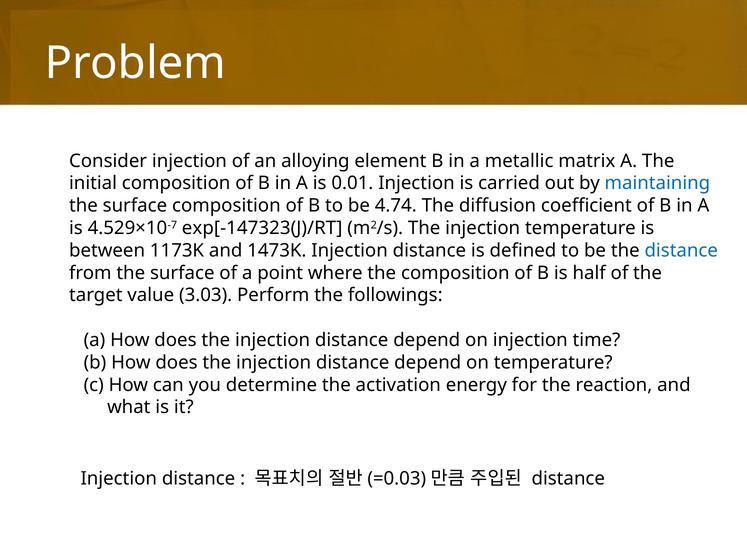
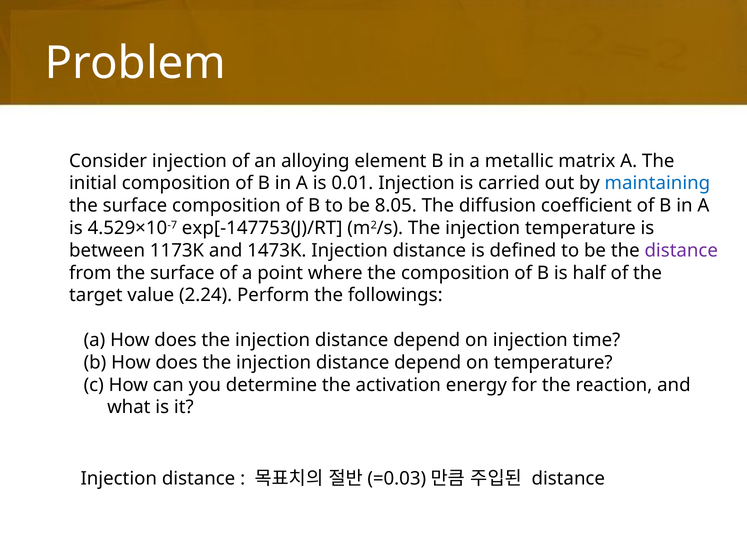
4.74: 4.74 -> 8.05
exp[-147323(J)/RT: exp[-147323(J)/RT -> exp[-147753(J)/RT
distance at (681, 251) colour: blue -> purple
3.03: 3.03 -> 2.24
